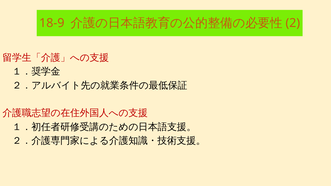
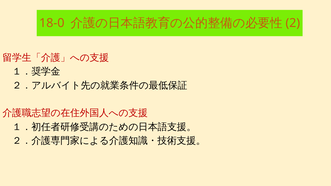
18-9: 18-9 -> 18-0
